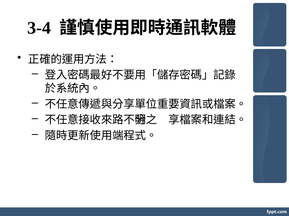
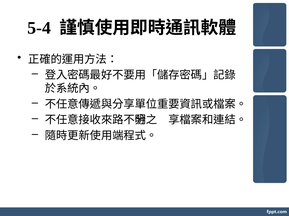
3-4: 3-4 -> 5-4
